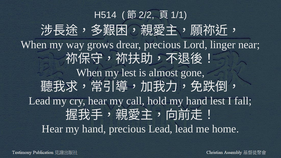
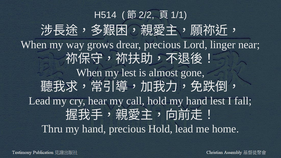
Hear at (52, 129): Hear -> Thru
precious Lead: Lead -> Hold
